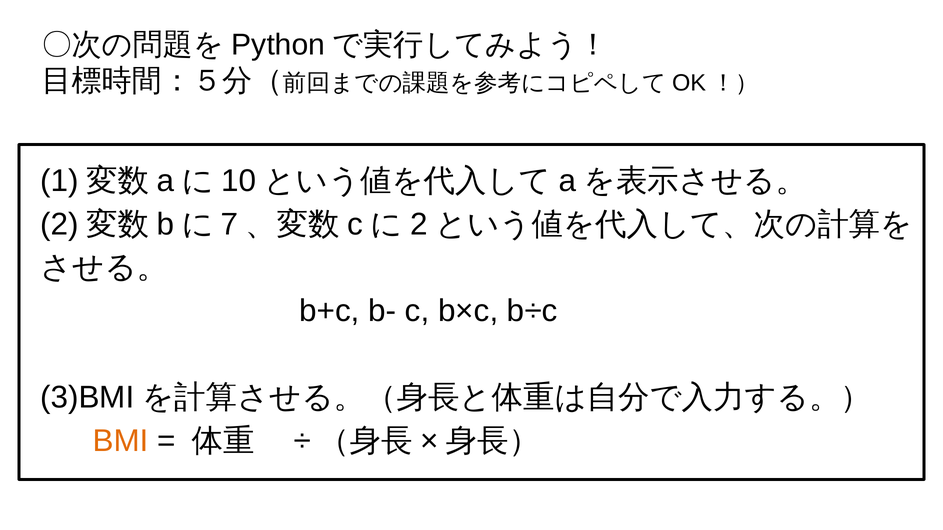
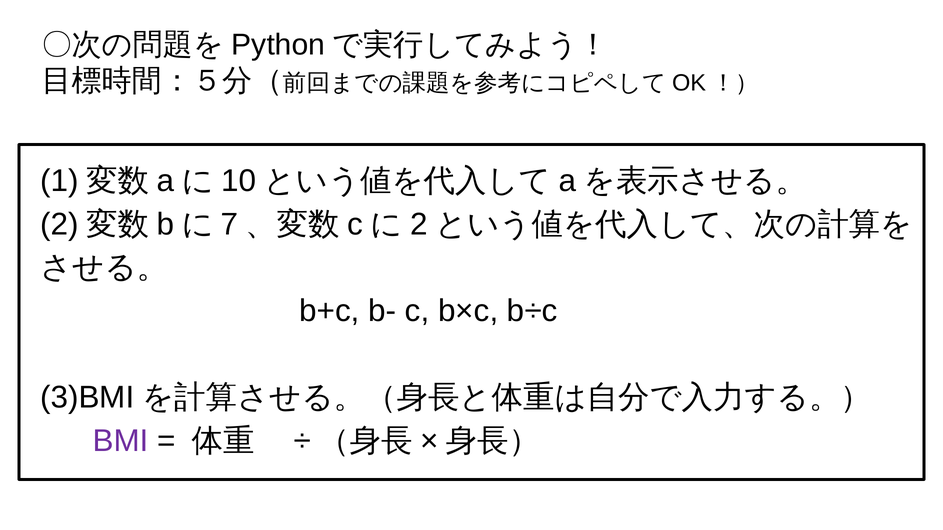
BMI colour: orange -> purple
